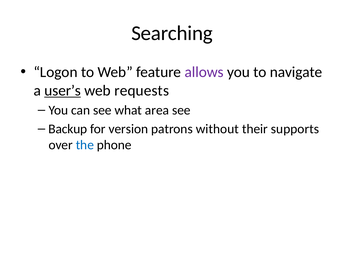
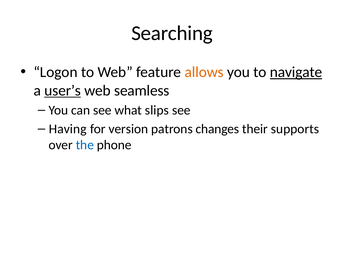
allows colour: purple -> orange
navigate underline: none -> present
requests: requests -> seamless
area: area -> slips
Backup: Backup -> Having
without: without -> changes
